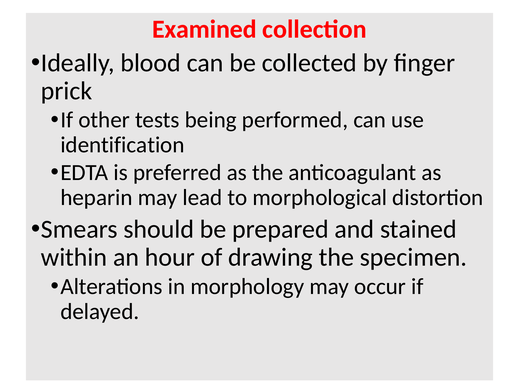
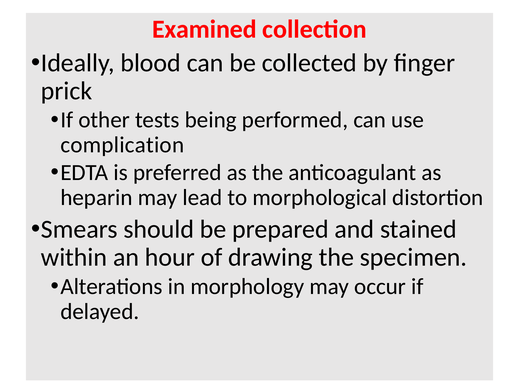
identification: identification -> complication
